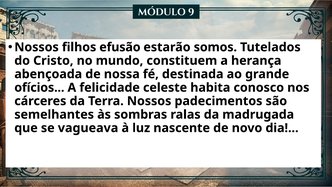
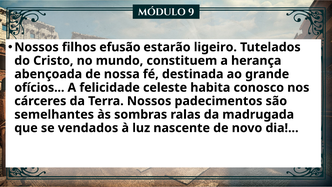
somos: somos -> ligeiro
vagueava: vagueava -> vendados
